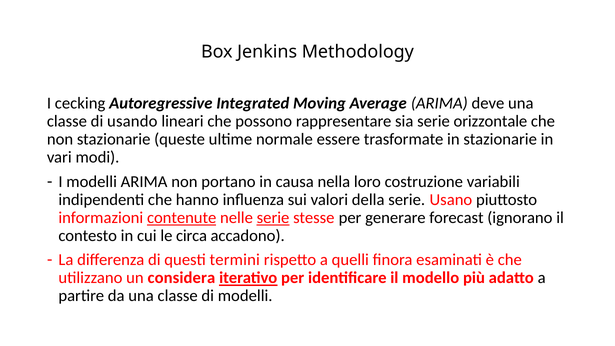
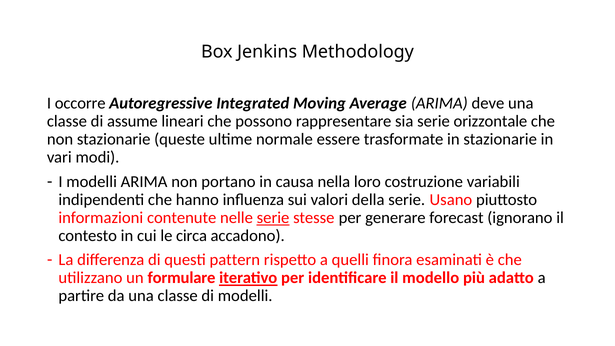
cecking: cecking -> occorre
usando: usando -> assume
contenute underline: present -> none
termini: termini -> pattern
considera: considera -> formulare
